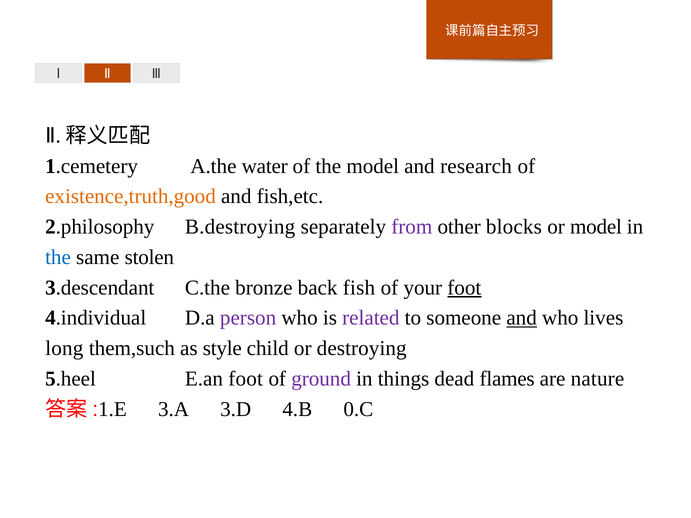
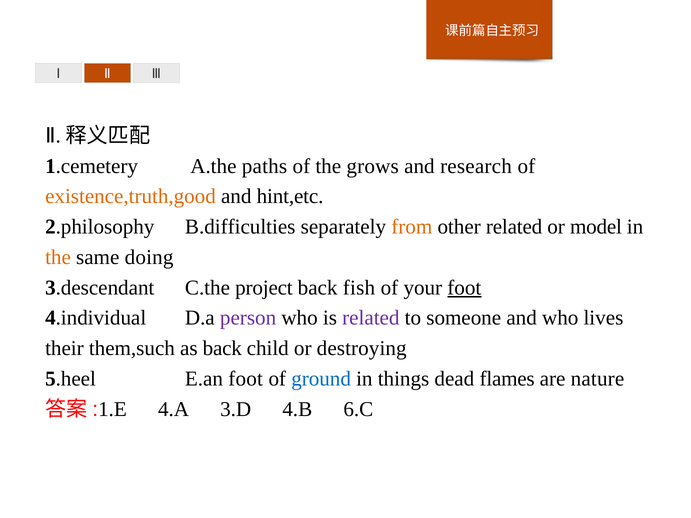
water: water -> paths
the model: model -> grows
fish,etc: fish,etc -> hint,etc
B.destroying: B.destroying -> B.difficulties
from colour: purple -> orange
other blocks: blocks -> related
the at (58, 257) colour: blue -> orange
stolen: stolen -> doing
bronze: bronze -> project
and at (522, 318) underline: present -> none
long: long -> their
as style: style -> back
ground colour: purple -> blue
3.A: 3.A -> 4.A
0.C: 0.C -> 6.C
